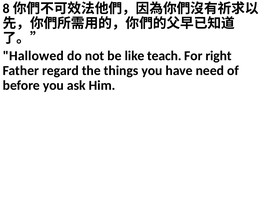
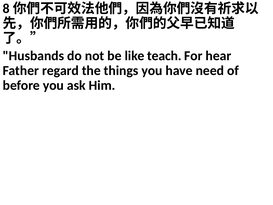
Hallowed: Hallowed -> Husbands
right: right -> hear
